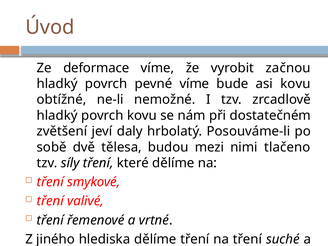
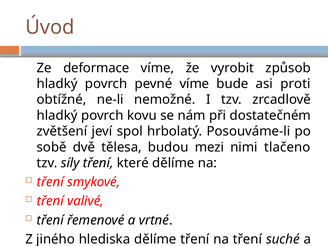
začnou: začnou -> způsob
asi kovu: kovu -> proti
daly: daly -> spol
